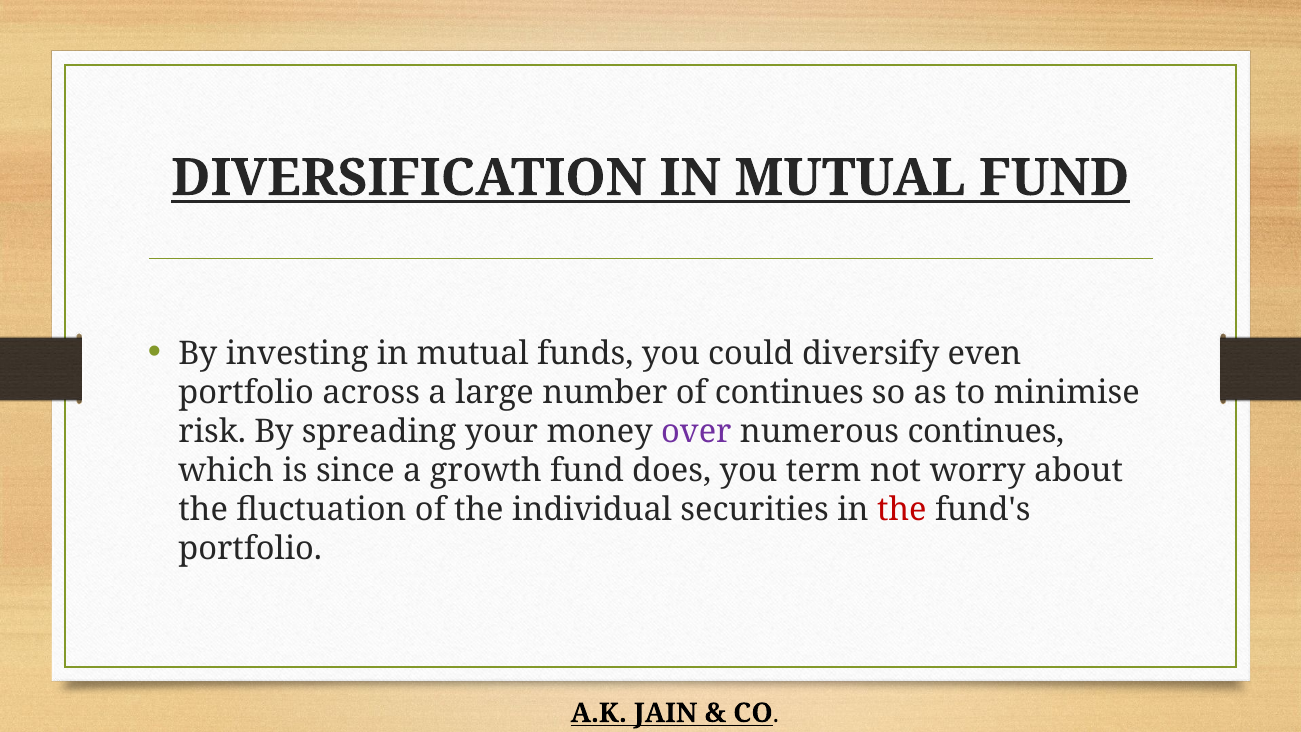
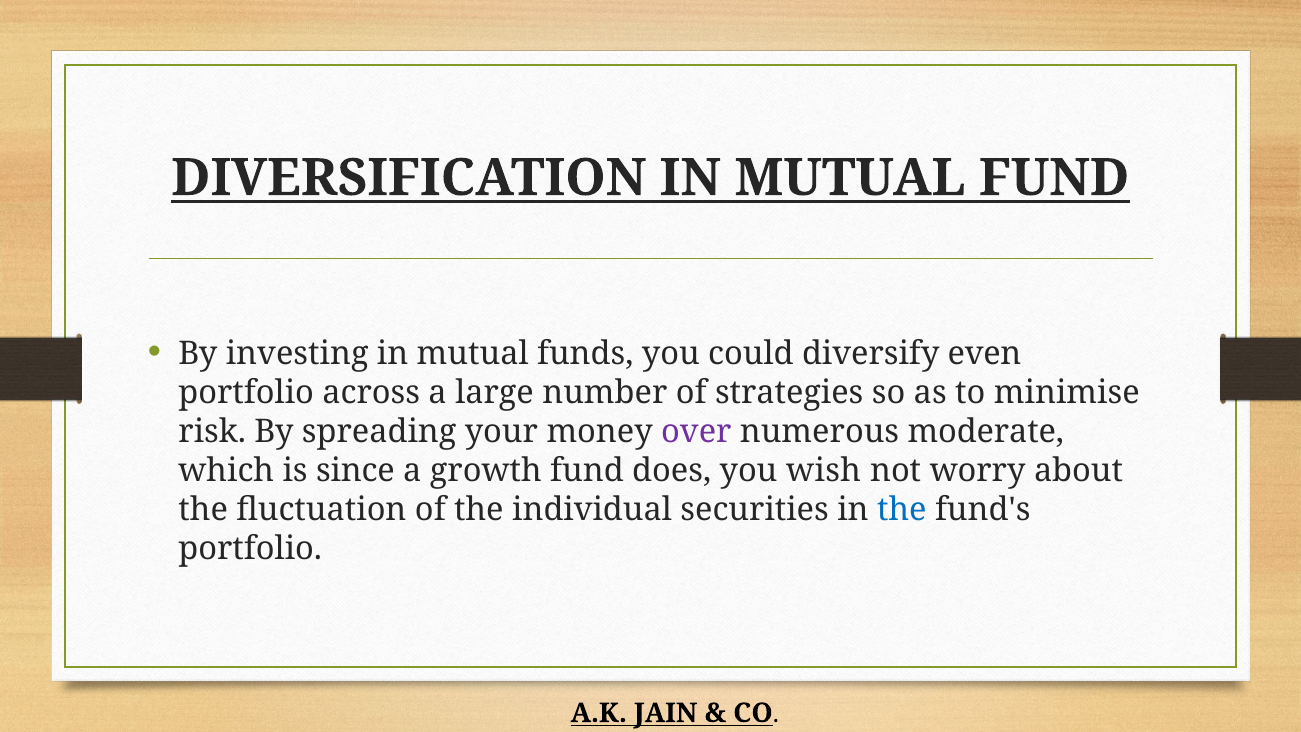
of continues: continues -> strategies
numerous continues: continues -> moderate
term: term -> wish
the at (902, 509) colour: red -> blue
